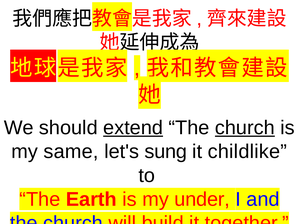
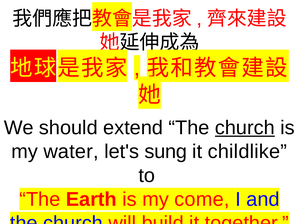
extend underline: present -> none
same: same -> water
under: under -> come
